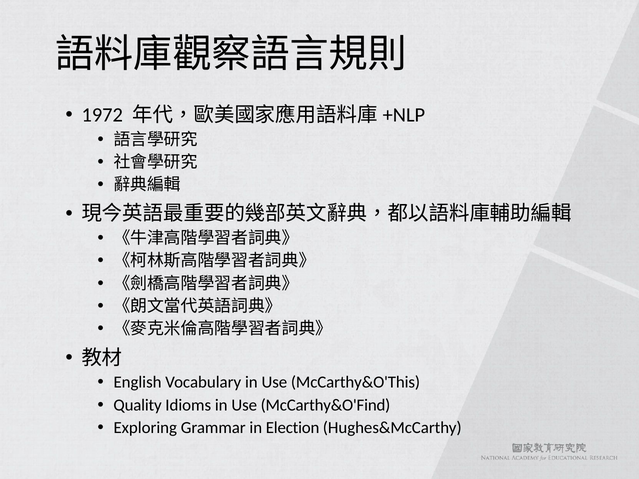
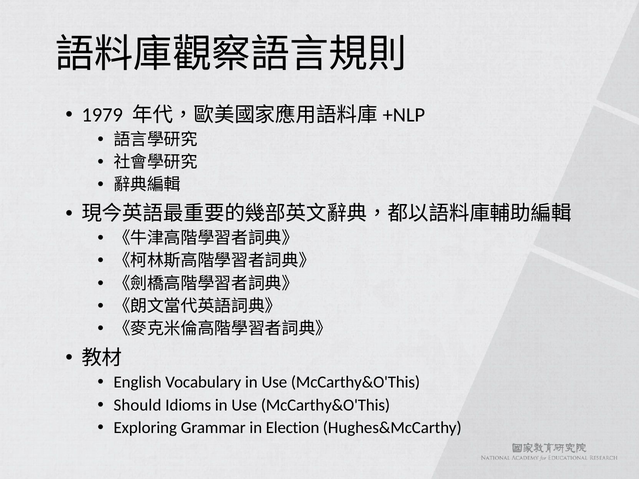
1972: 1972 -> 1979
Quality: Quality -> Should
Idioms in Use McCarthy&O'Find: McCarthy&O'Find -> McCarthy&O'This
